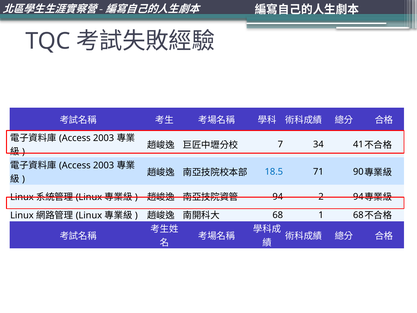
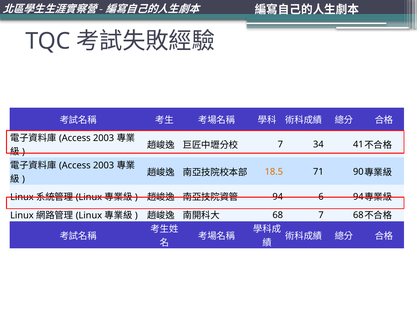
18.5 colour: blue -> orange
2: 2 -> 6
68 1: 1 -> 7
